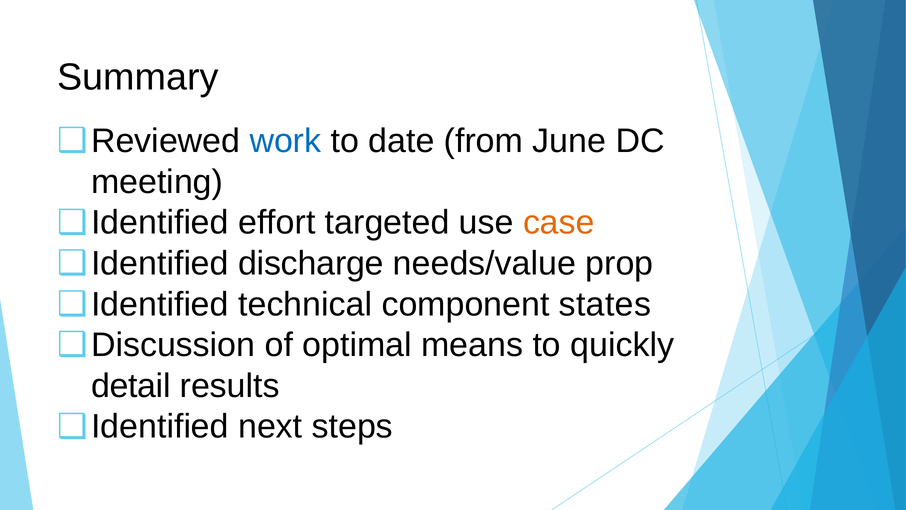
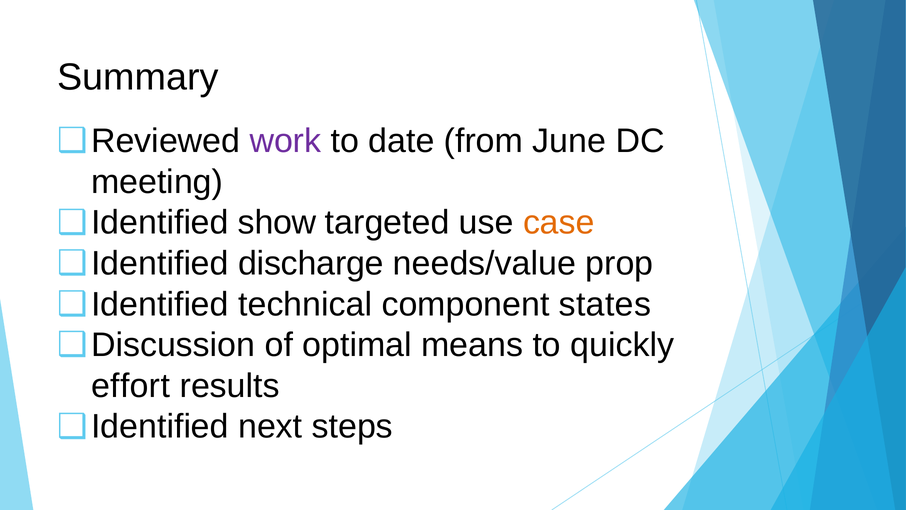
work colour: blue -> purple
effort: effort -> show
detail: detail -> effort
